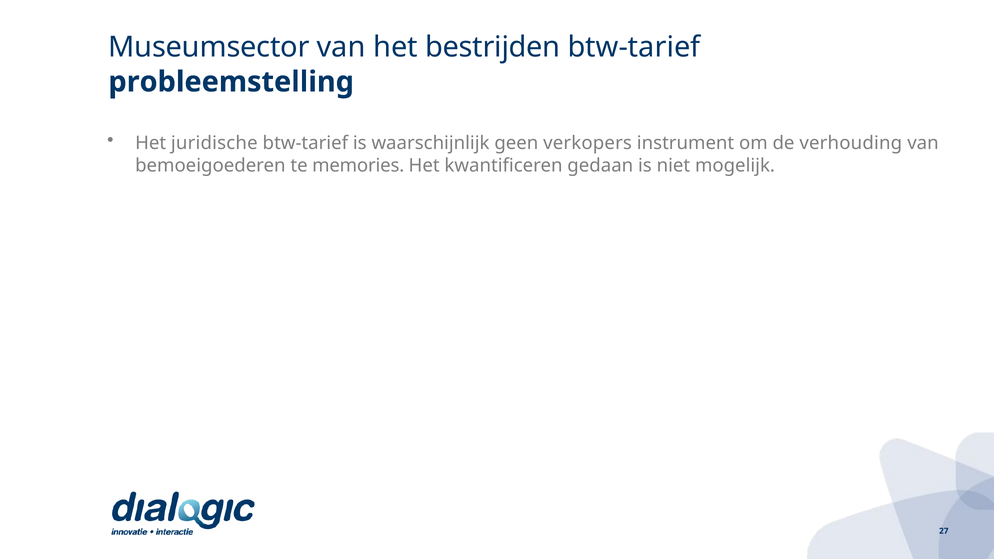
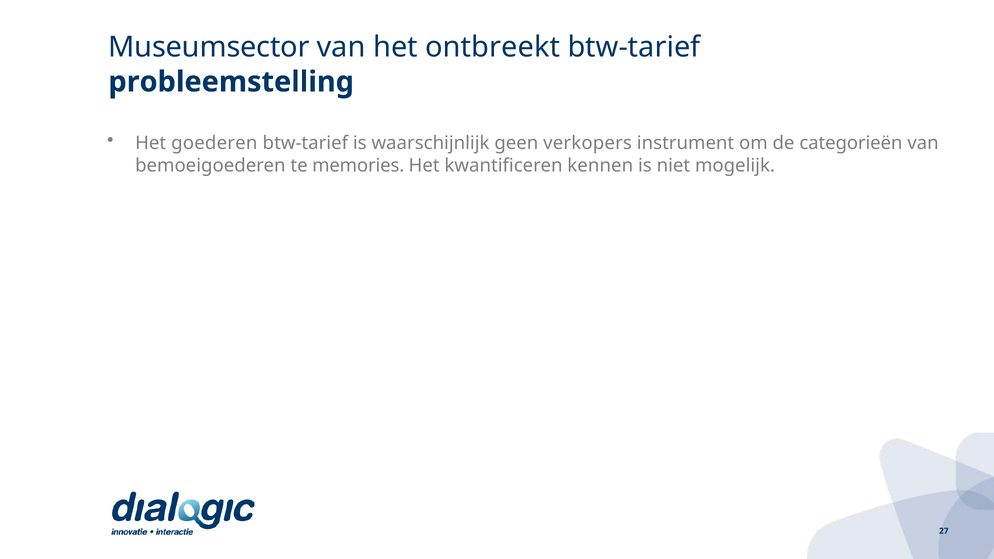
bestrijden: bestrijden -> ontbreekt
juridische: juridische -> goederen
verhouding: verhouding -> categorieën
gedaan: gedaan -> kennen
